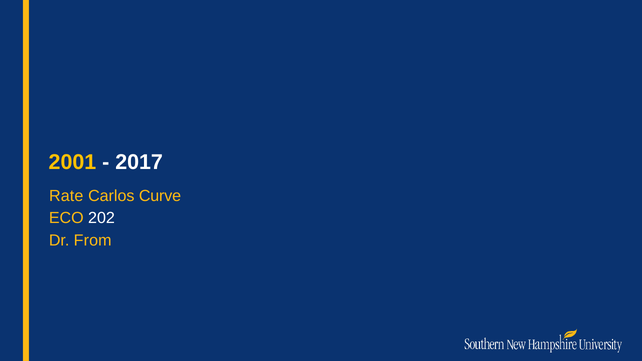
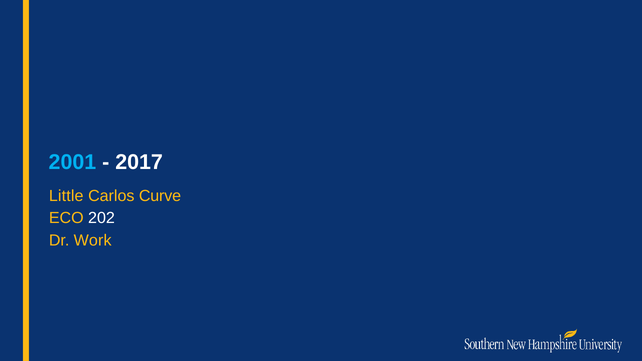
2001 colour: yellow -> light blue
Rate: Rate -> Little
From: From -> Work
